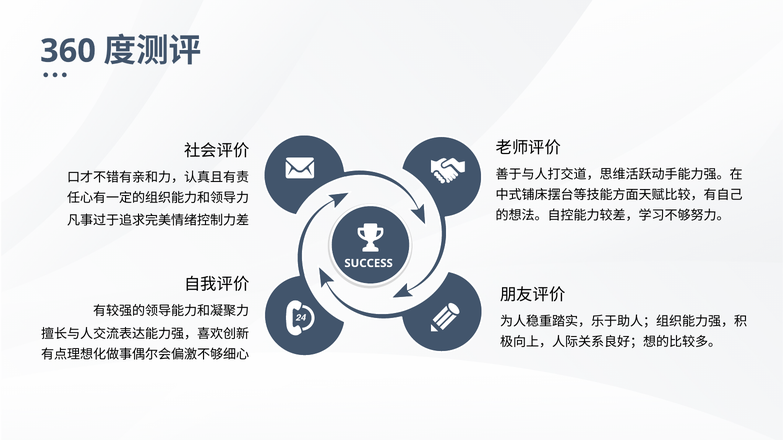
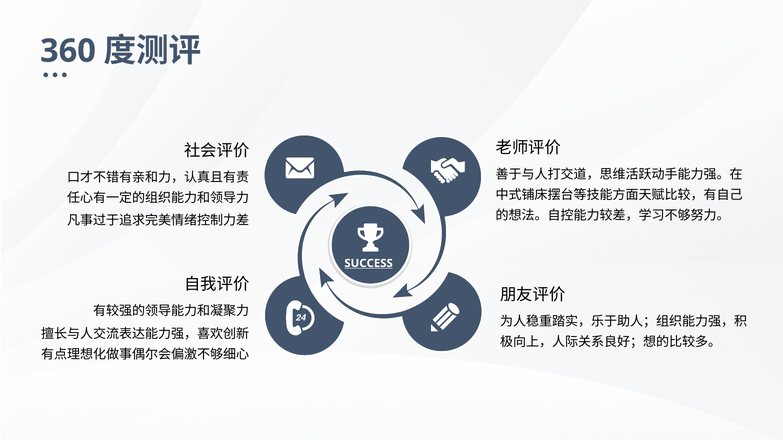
SUCCESS underline: none -> present
